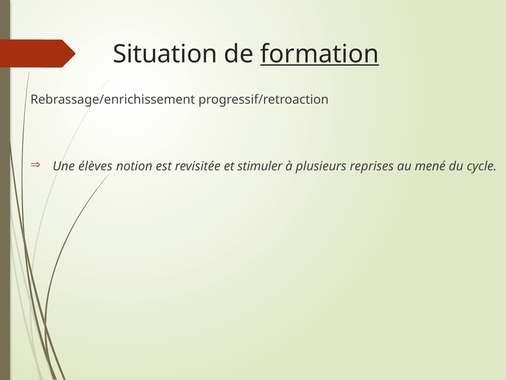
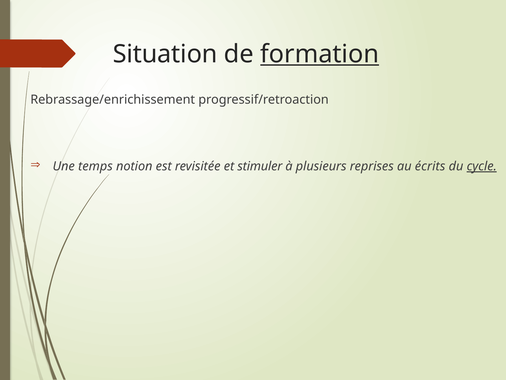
élèves: élèves -> temps
mené: mené -> écrits
cycle underline: none -> present
